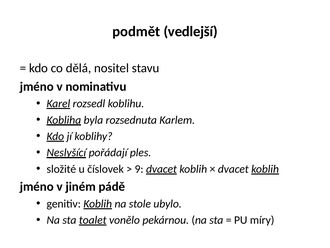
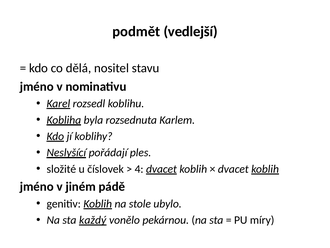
9: 9 -> 4
toalet: toalet -> každý
